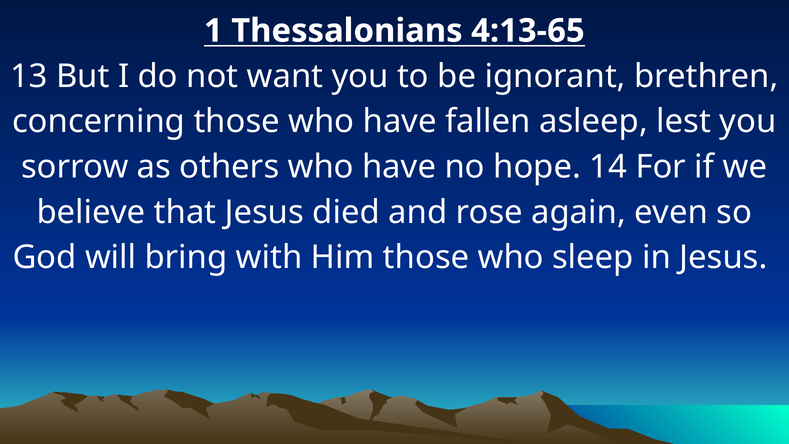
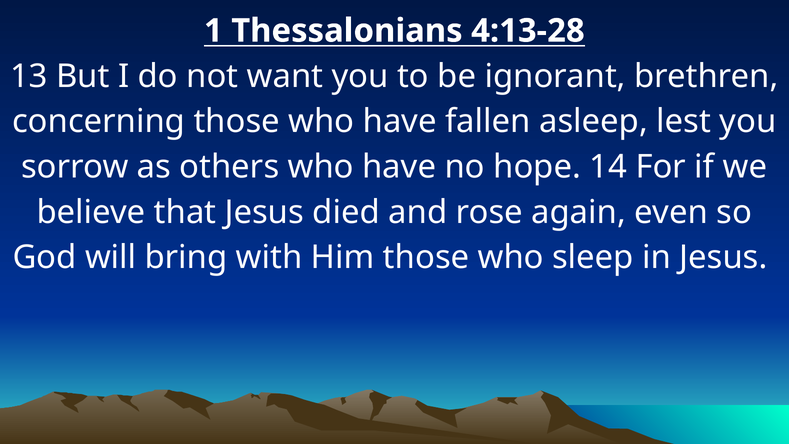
4:13-65: 4:13-65 -> 4:13-28
